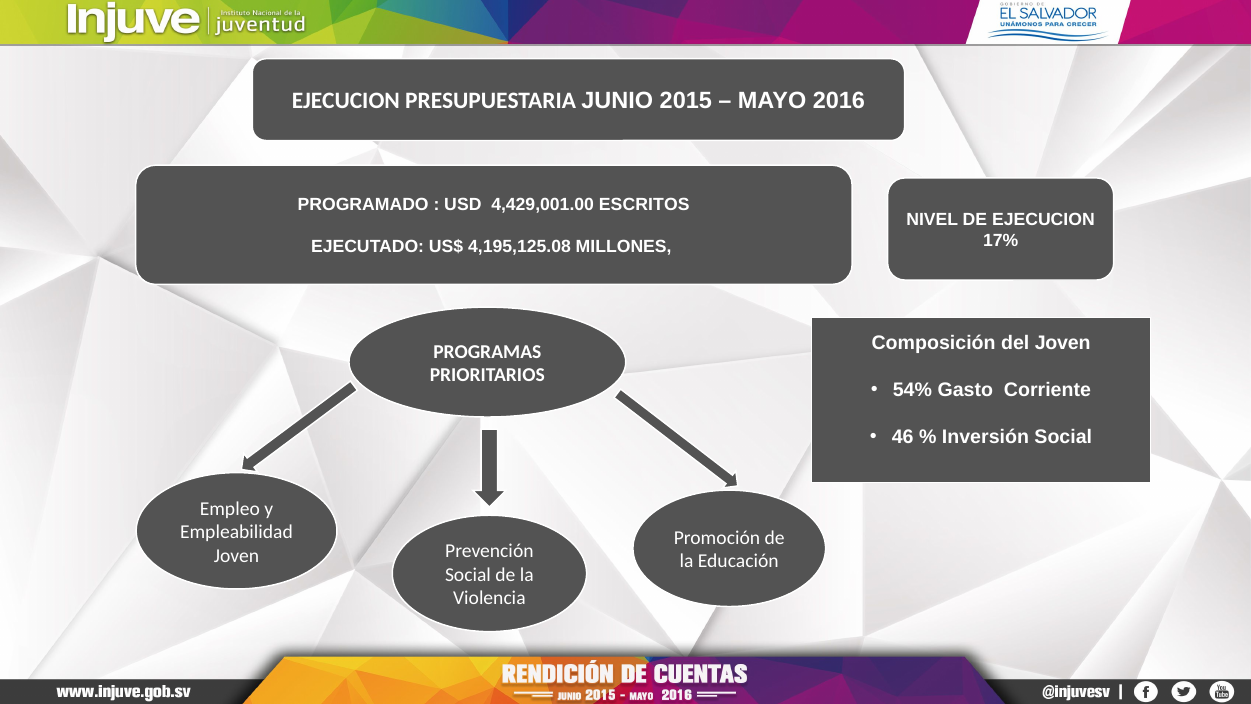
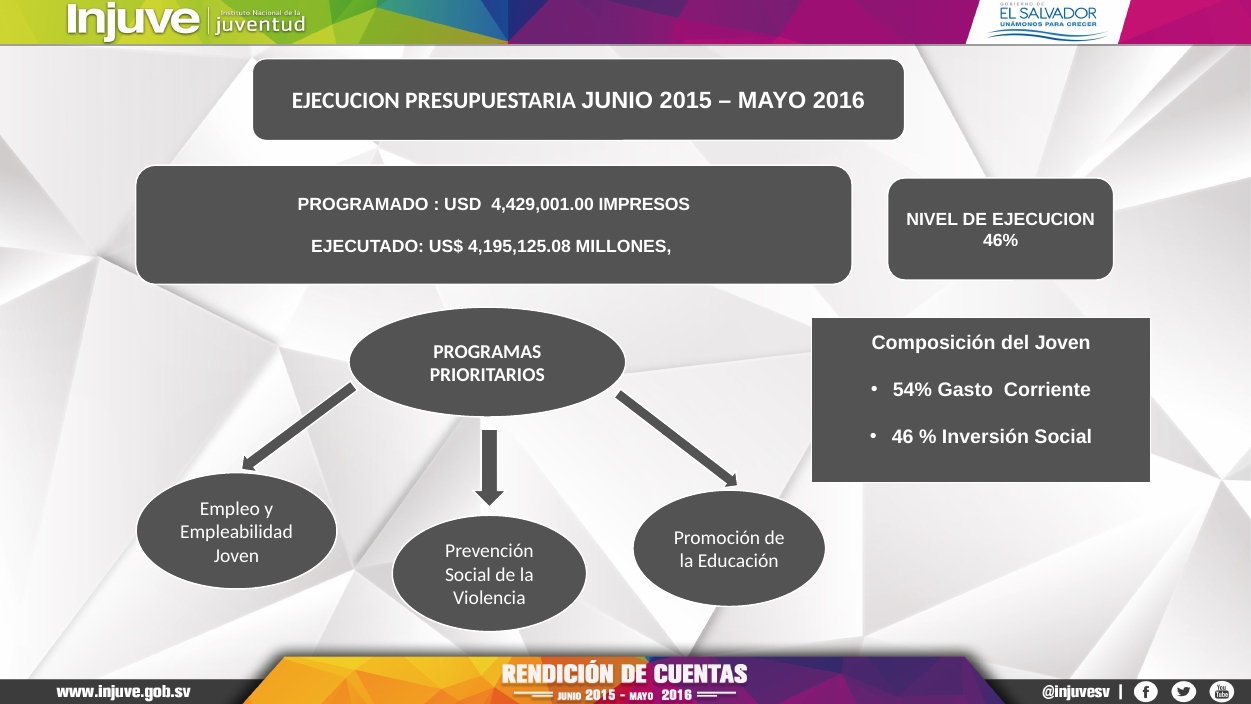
ESCRITOS: ESCRITOS -> IMPRESOS
17%: 17% -> 46%
